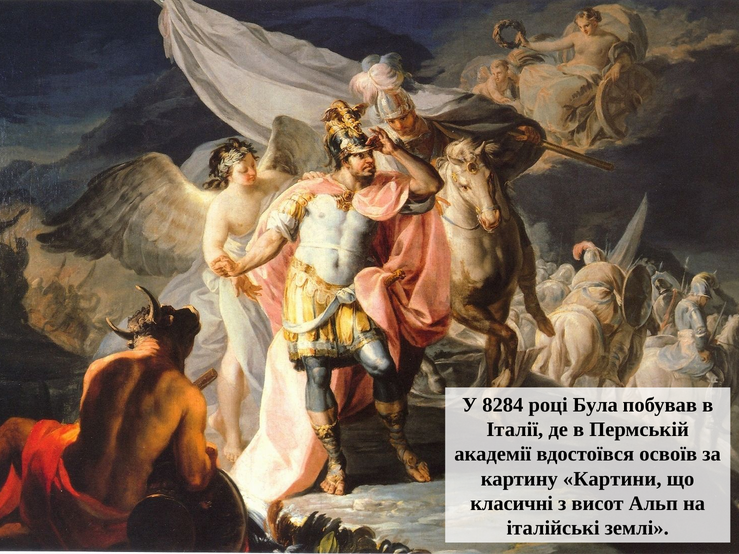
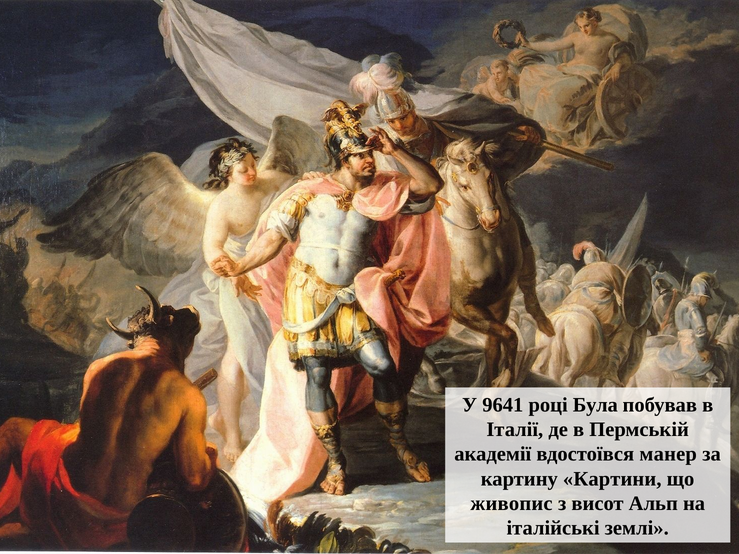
8284: 8284 -> 9641
освоїв: освоїв -> манер
класичні: класичні -> живопис
